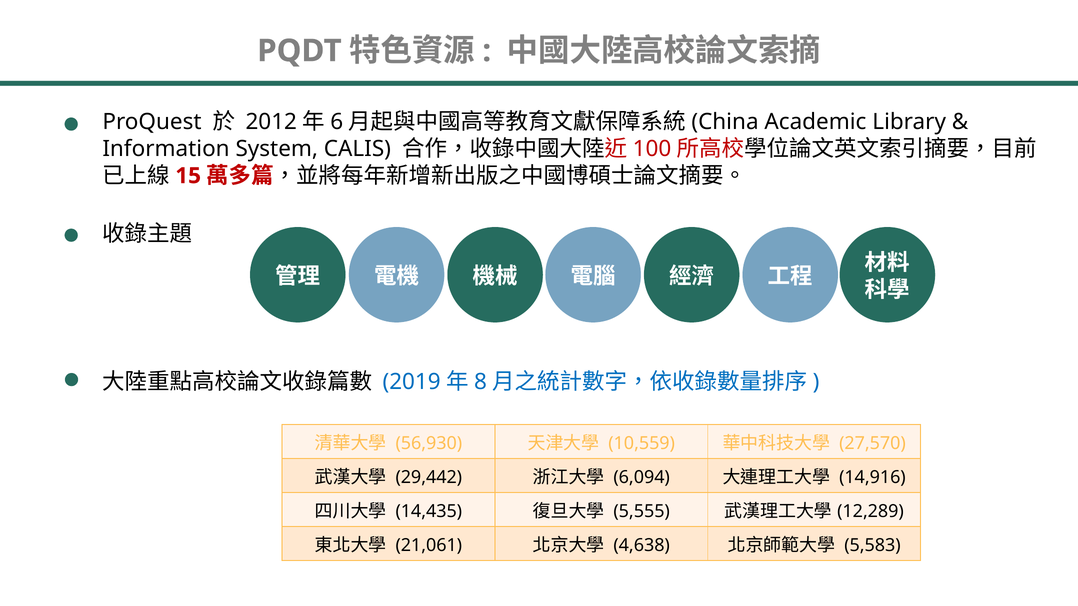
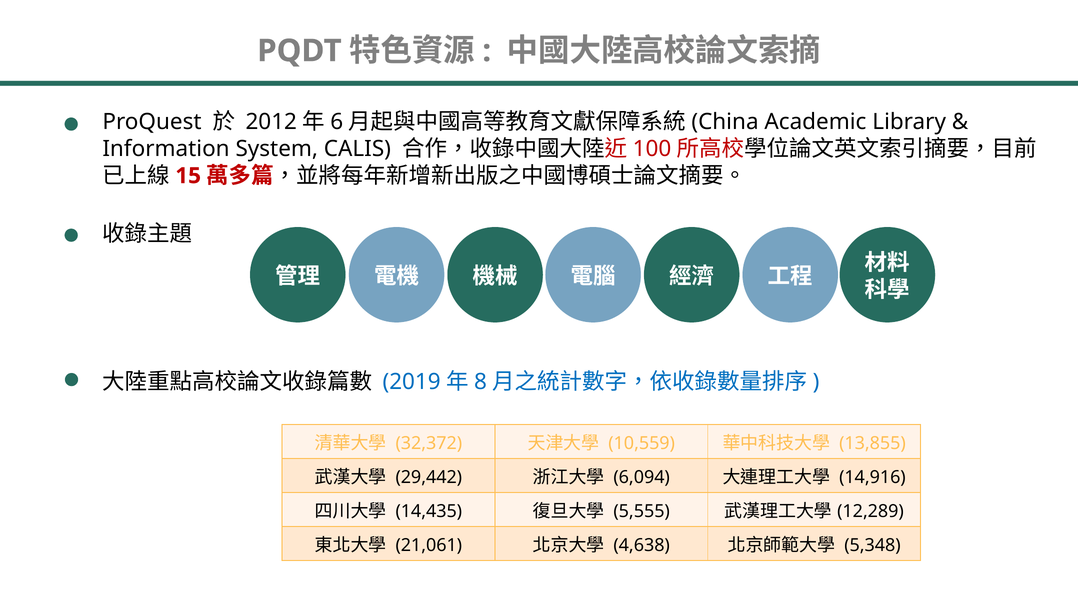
56,930: 56,930 -> 32,372
27,570: 27,570 -> 13,855
5,583: 5,583 -> 5,348
